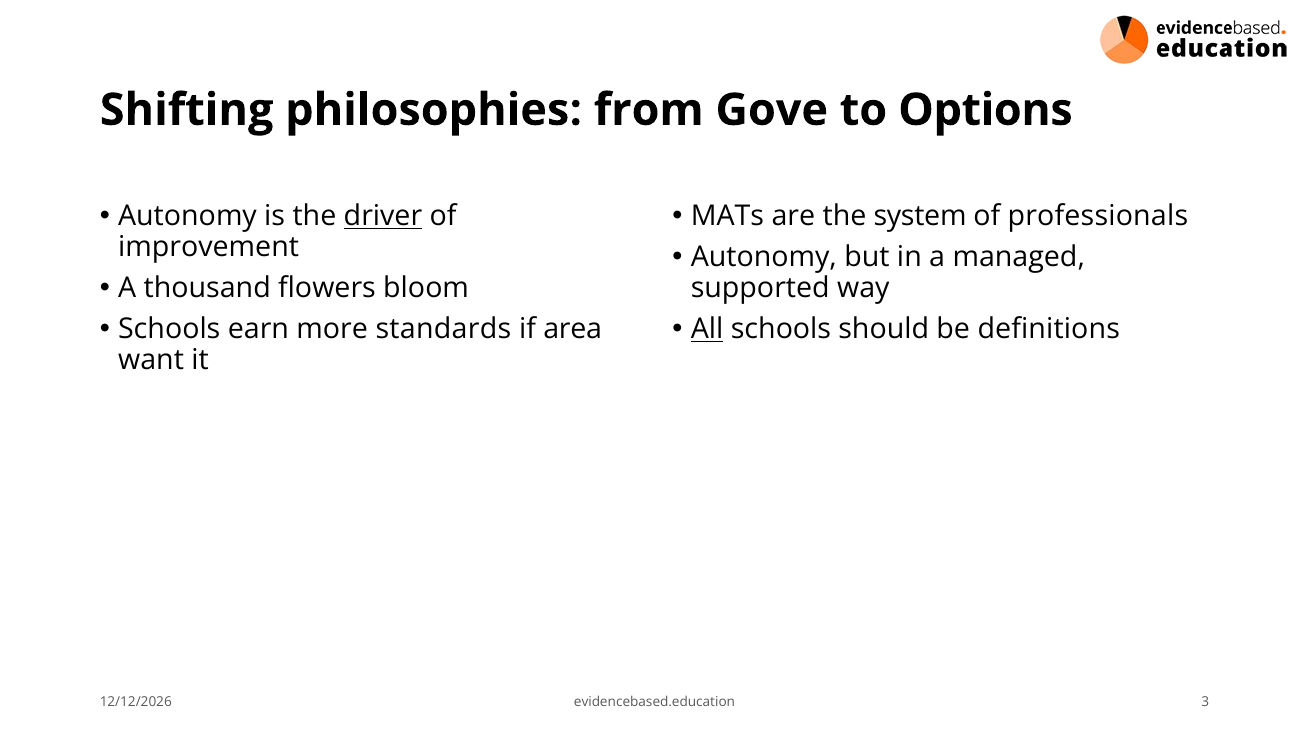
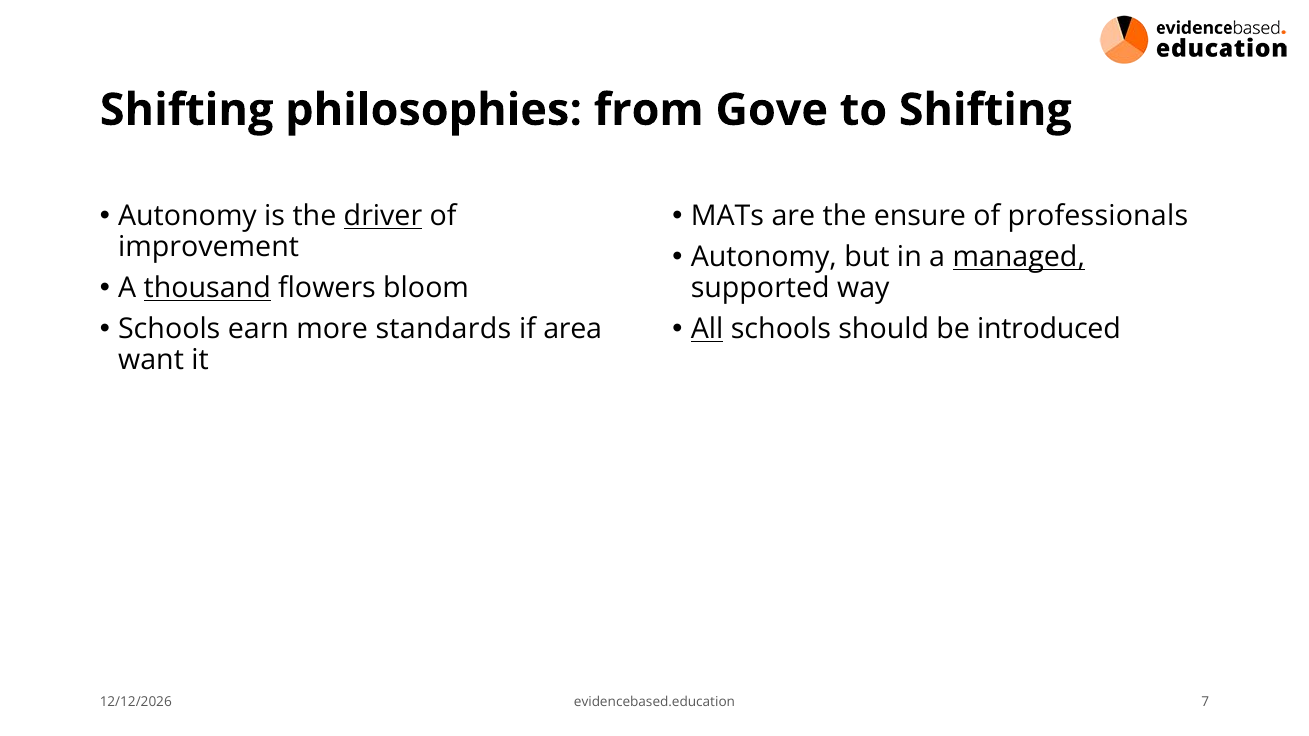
to Options: Options -> Shifting
system: system -> ensure
managed underline: none -> present
thousand underline: none -> present
definitions: definitions -> introduced
3: 3 -> 7
